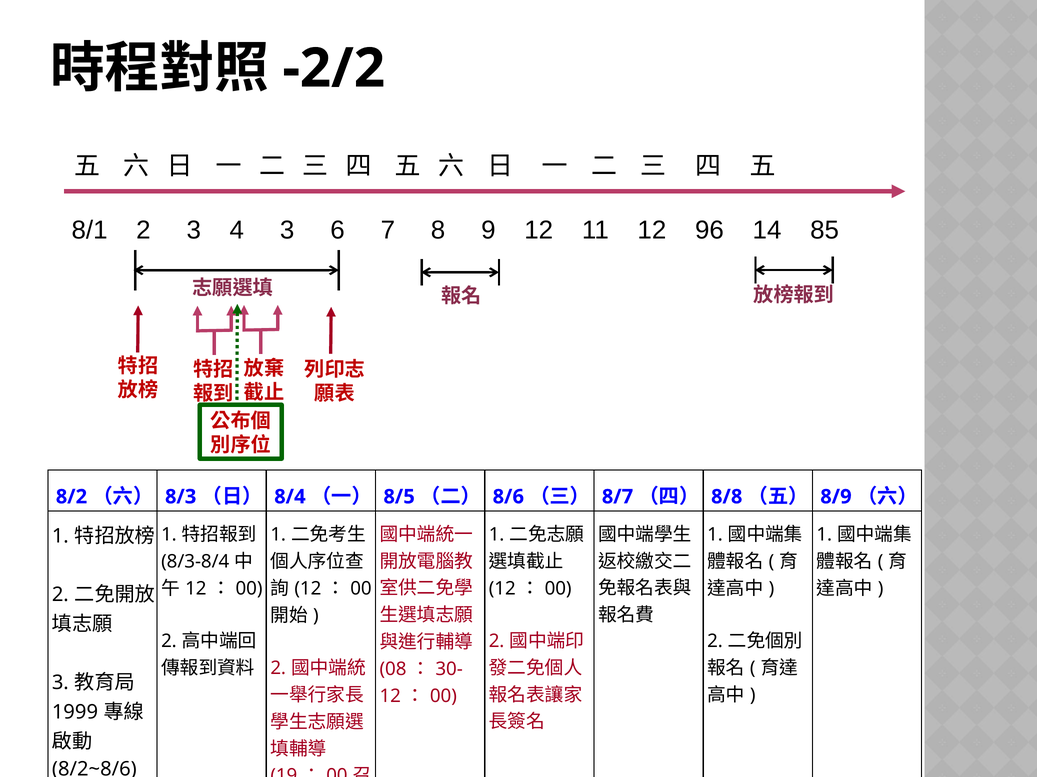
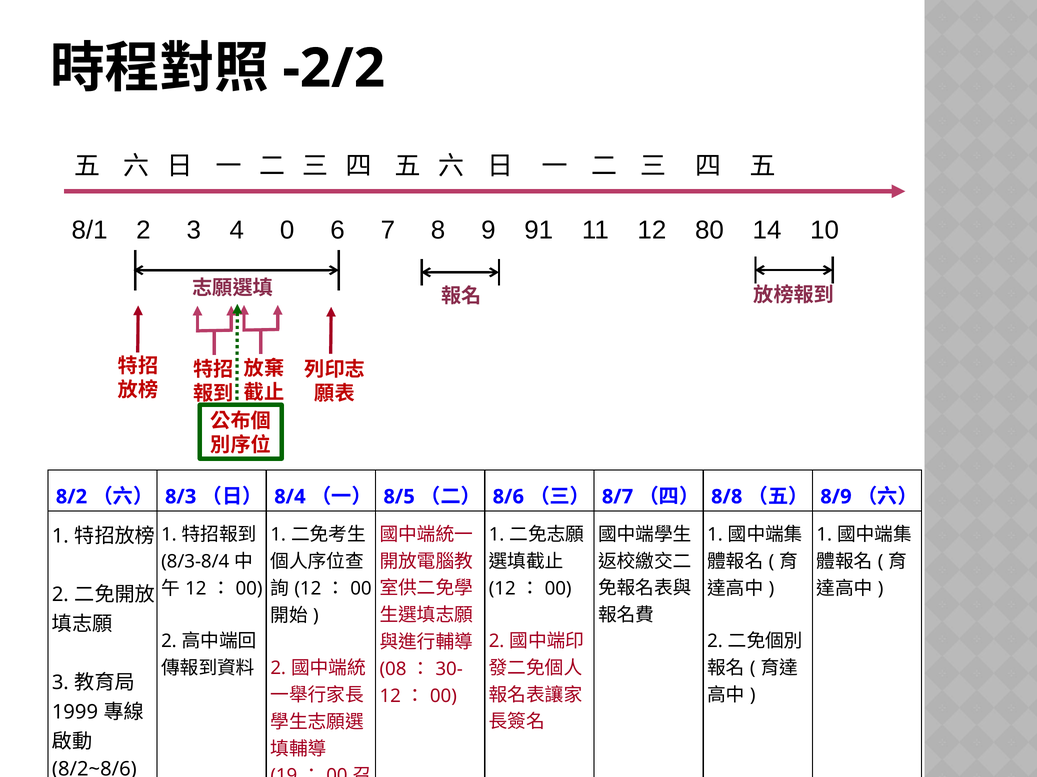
4 3: 3 -> 0
9 12: 12 -> 91
96: 96 -> 80
85: 85 -> 10
